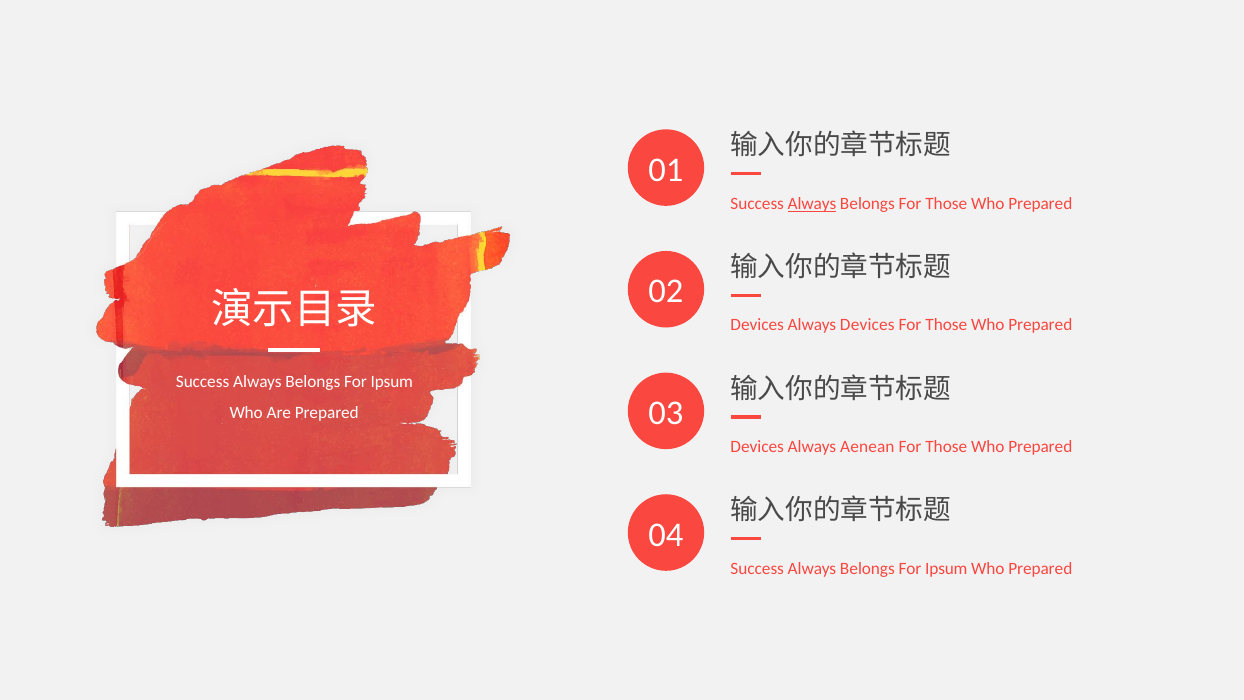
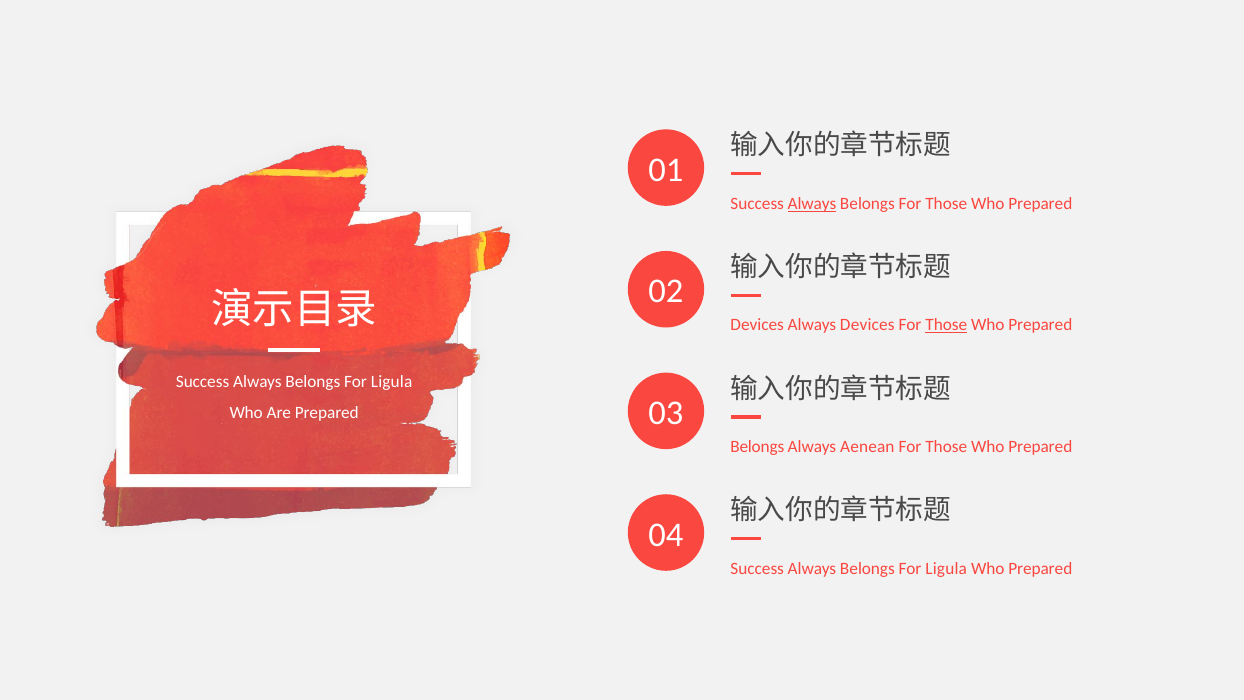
Those at (946, 325) underline: none -> present
Ipsum at (392, 382): Ipsum -> Ligula
Devices at (757, 447): Devices -> Belongs
Ipsum at (946, 568): Ipsum -> Ligula
